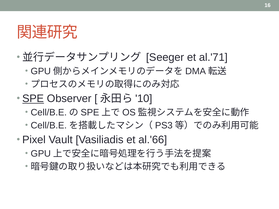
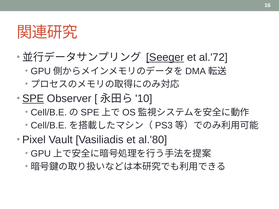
Seeger underline: none -> present
al.'71: al.'71 -> al.'72
al.'66: al.'66 -> al.'80
